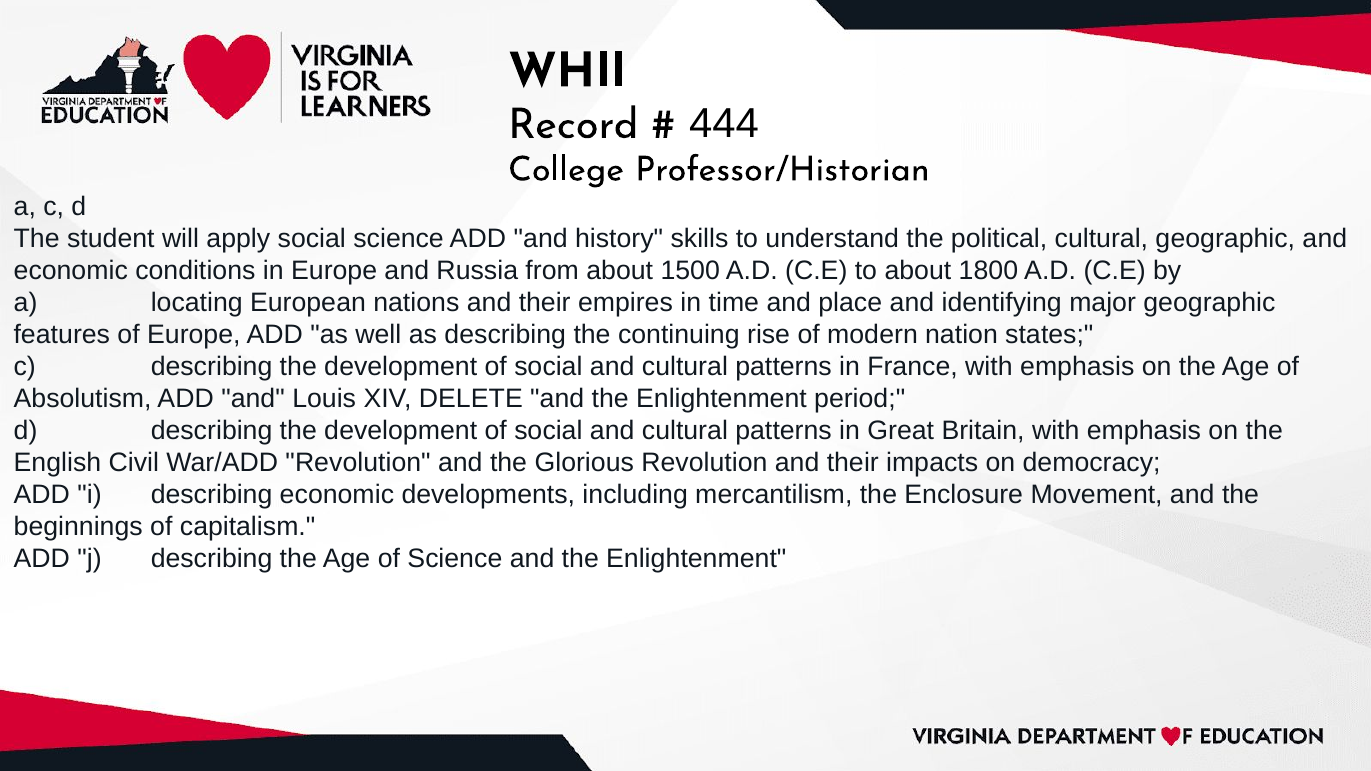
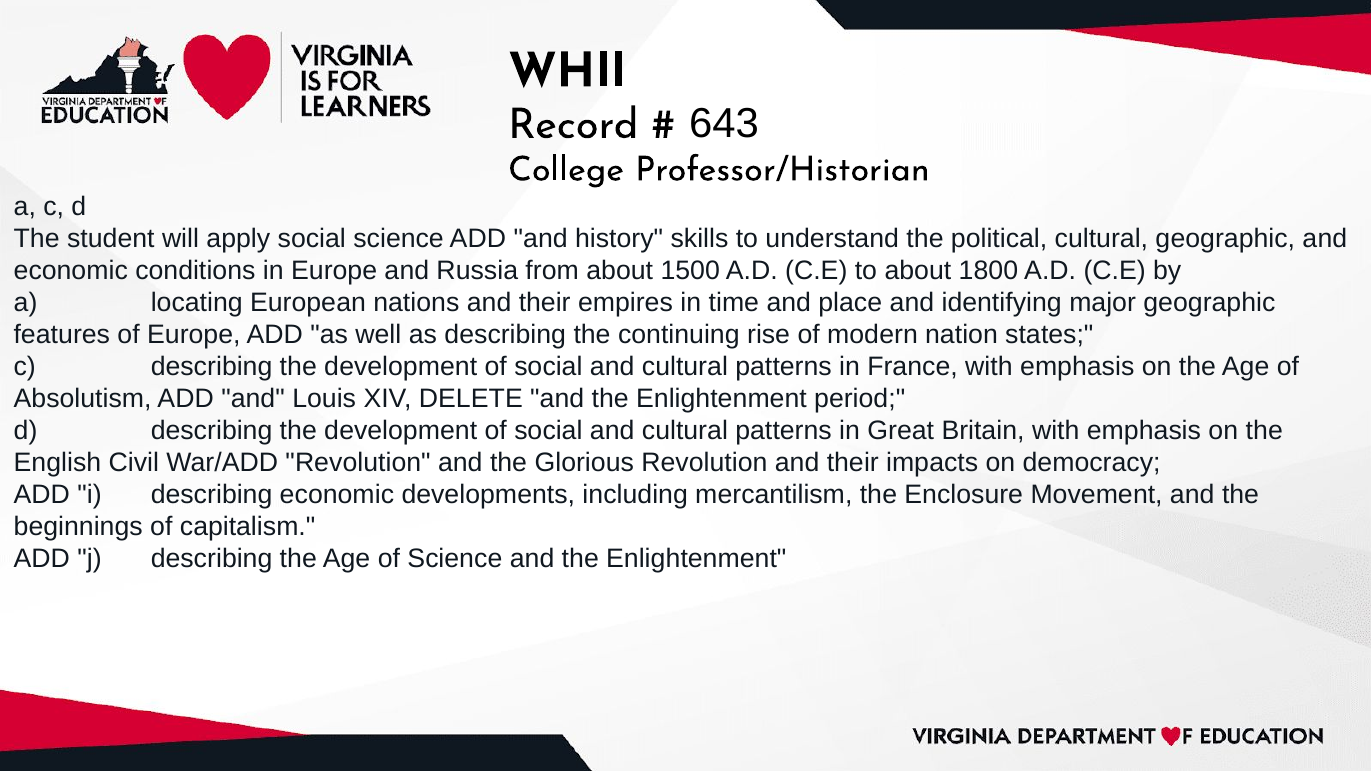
444: 444 -> 643
